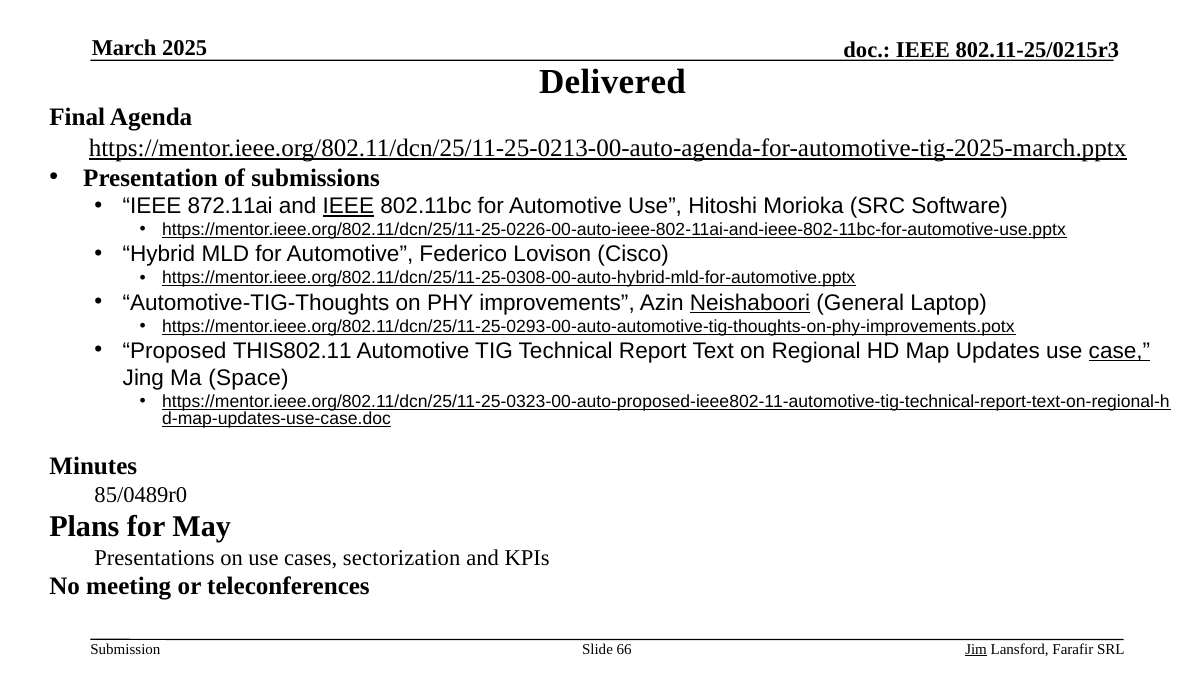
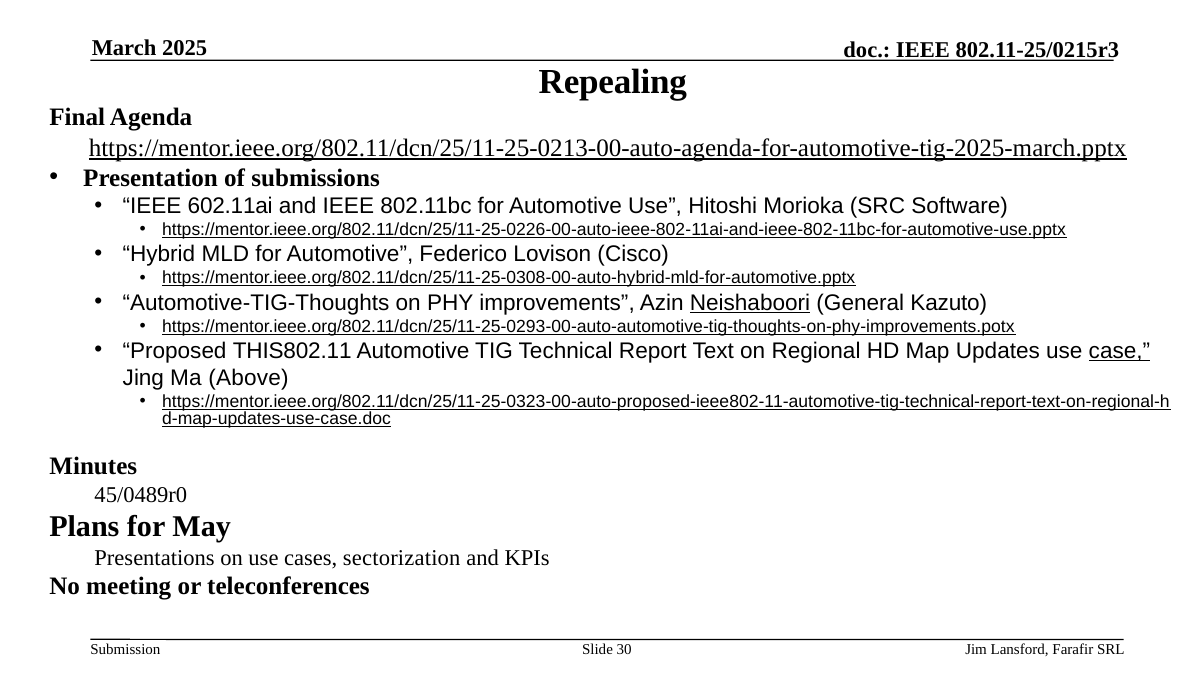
Delivered: Delivered -> Repealing
872.11ai: 872.11ai -> 602.11ai
IEEE at (348, 206) underline: present -> none
Laptop: Laptop -> Kazuto
Space: Space -> Above
85/0489r0: 85/0489r0 -> 45/0489r0
66: 66 -> 30
Jim underline: present -> none
